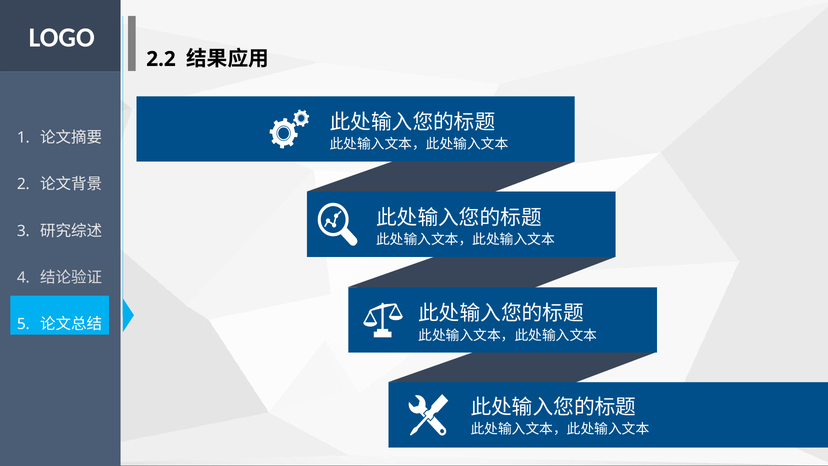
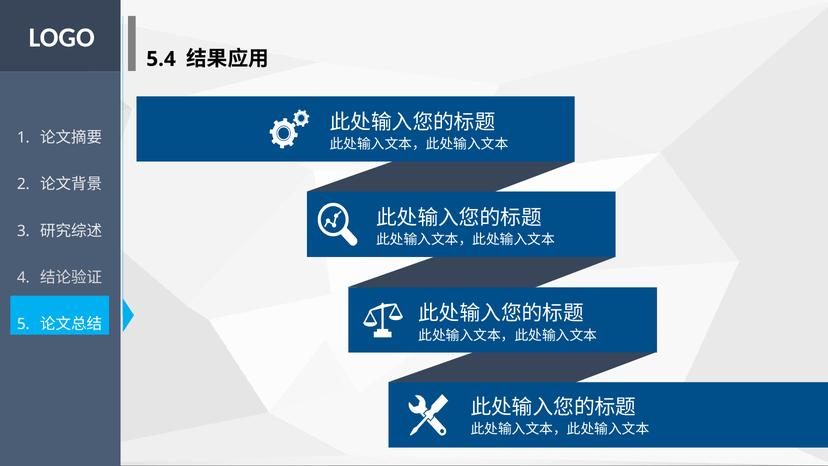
2.2: 2.2 -> 5.4
